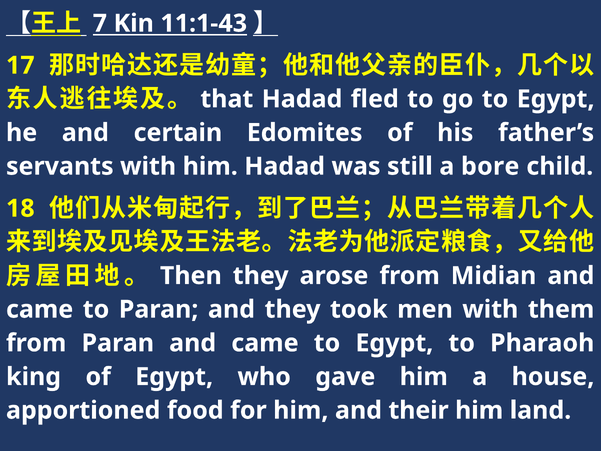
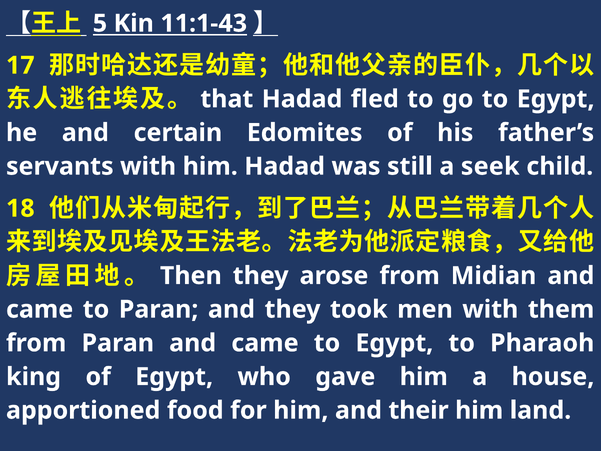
7: 7 -> 5
bore: bore -> seek
